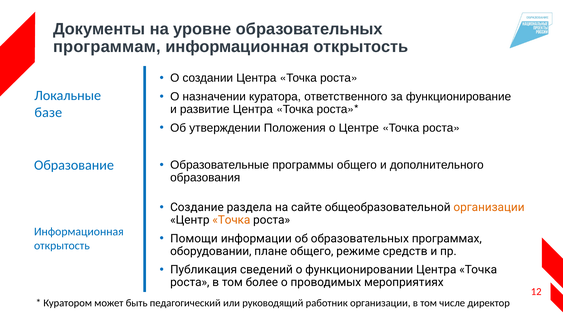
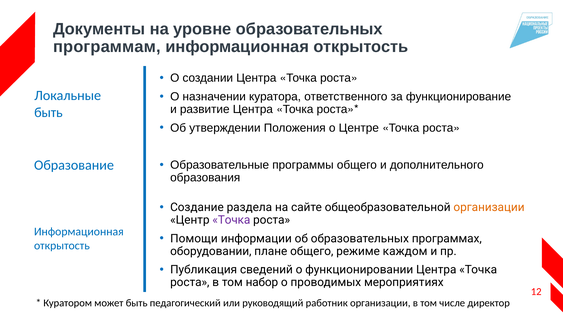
базе at (48, 112): базе -> быть
Точка at (231, 220) colour: orange -> purple
средств: средств -> каждом
более: более -> набор
